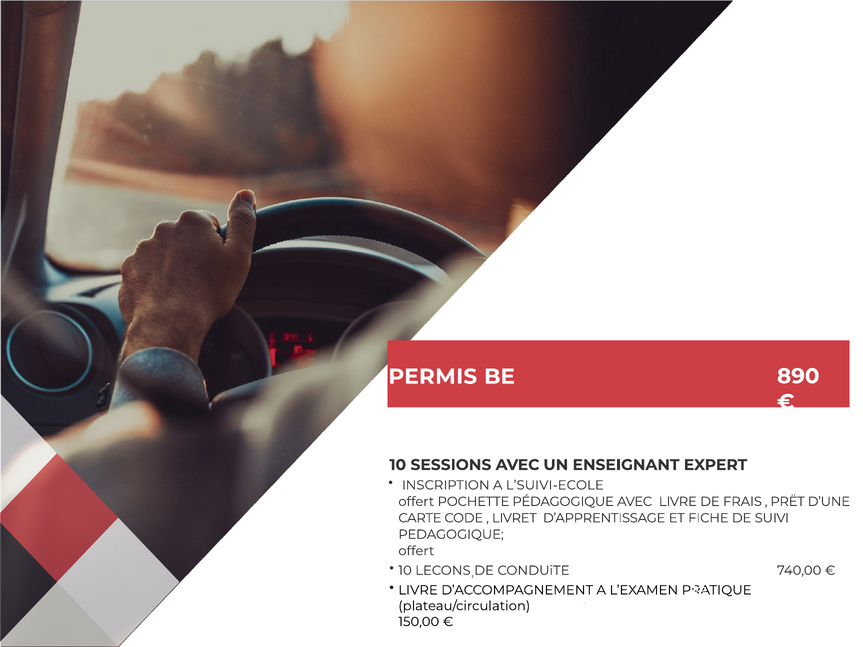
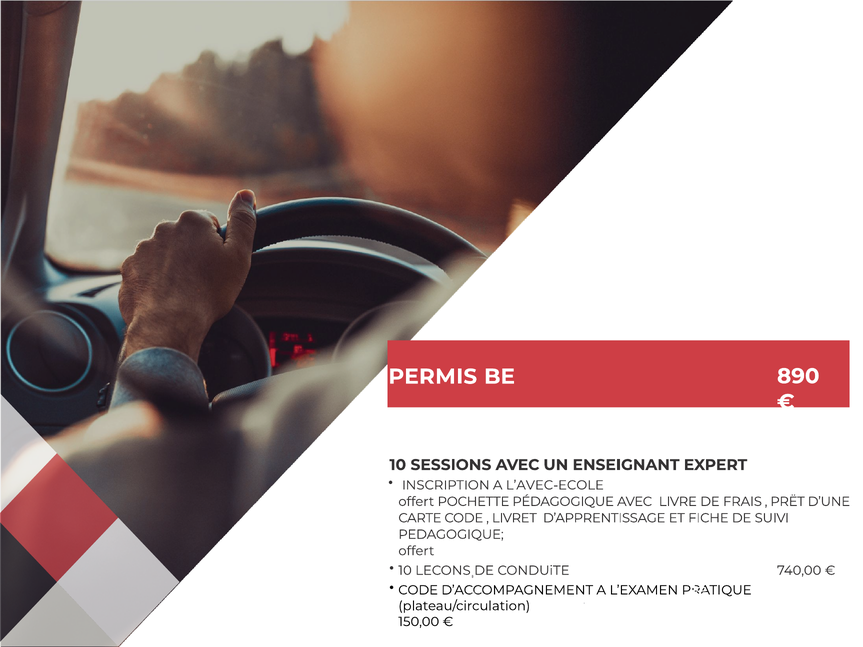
L’SUIVI-ECOLE: L’SUIVI-ECOLE -> L’AVEC-ECOLE
LIVRE at (418, 590): LIVRE -> CODE
